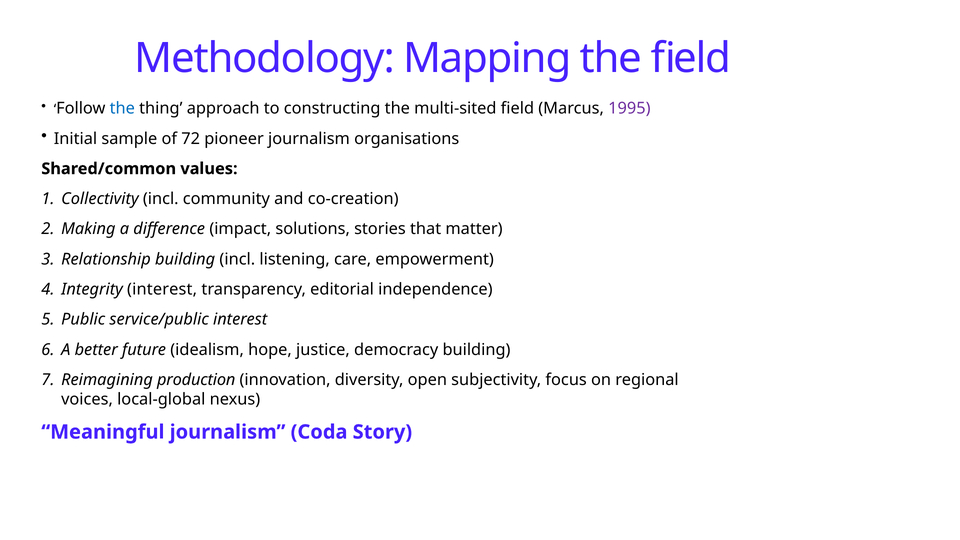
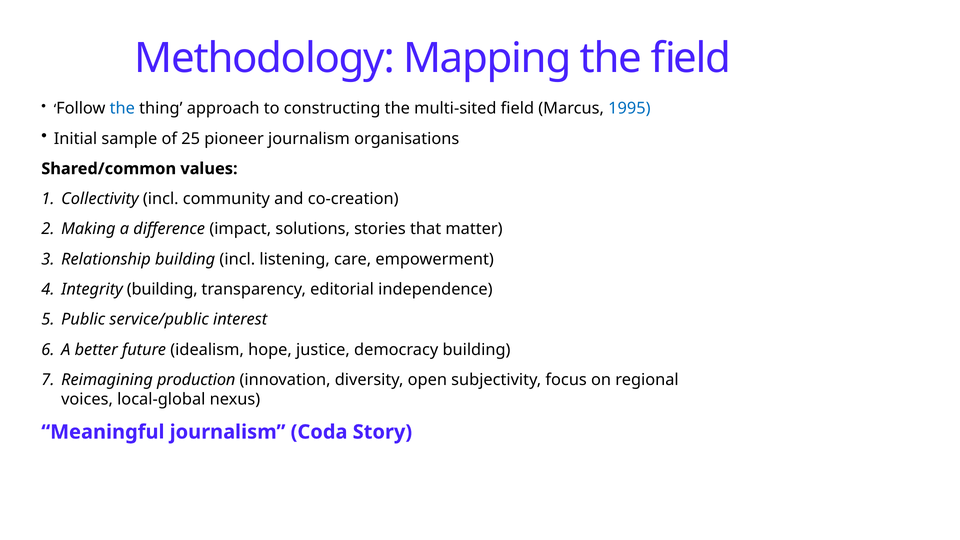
1995 colour: purple -> blue
72: 72 -> 25
Integrity interest: interest -> building
